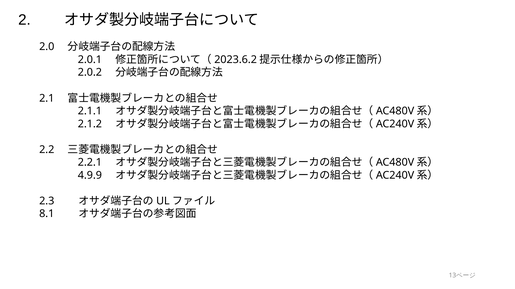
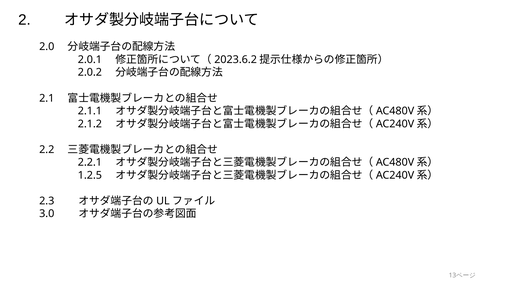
4.9.9: 4.9.9 -> 1.2.5
8.1: 8.1 -> 3.0
